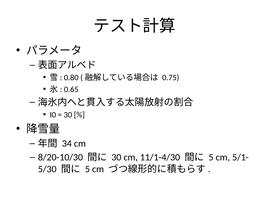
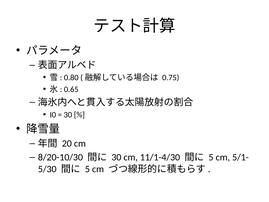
34: 34 -> 20
